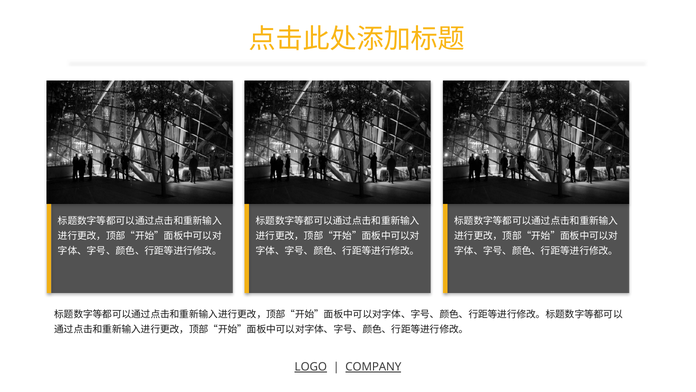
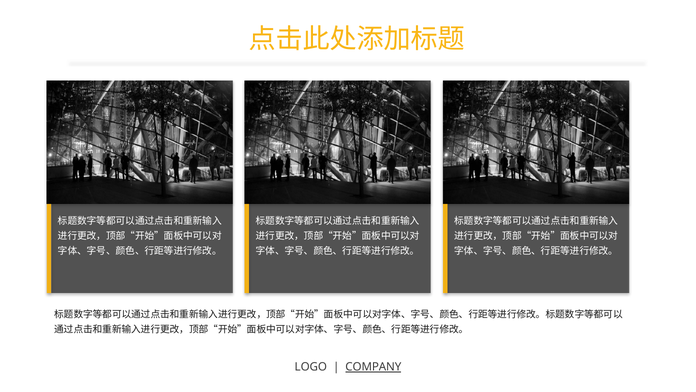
LOGO underline: present -> none
